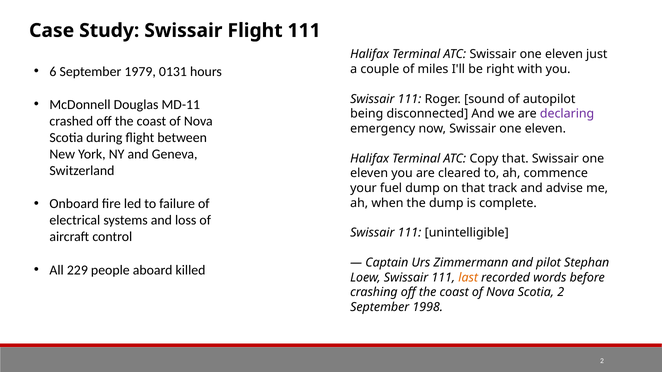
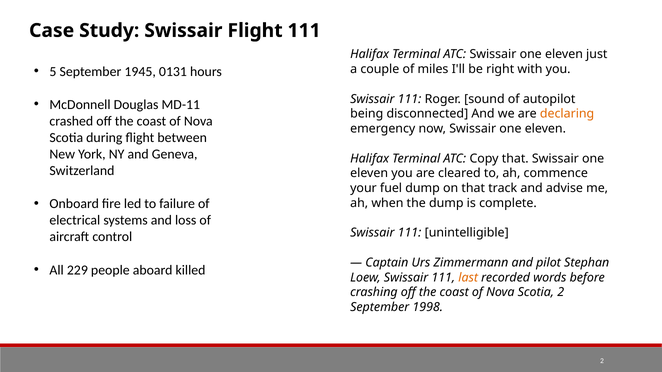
6: 6 -> 5
1979: 1979 -> 1945
declaring colour: purple -> orange
